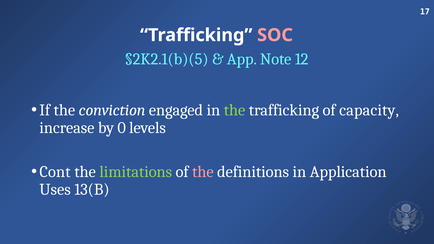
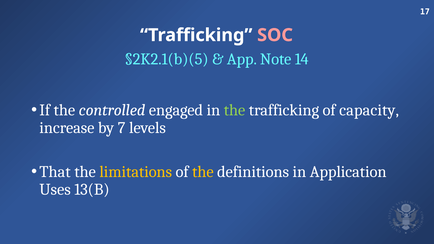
12: 12 -> 14
conviction: conviction -> controlled
0: 0 -> 7
Cont: Cont -> That
limitations colour: light green -> yellow
the at (203, 172) colour: pink -> yellow
